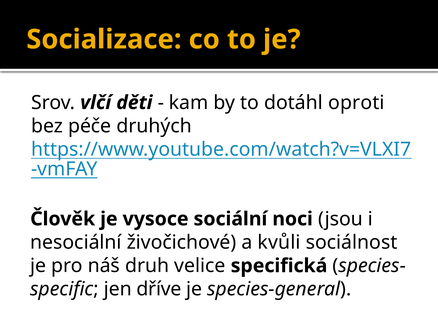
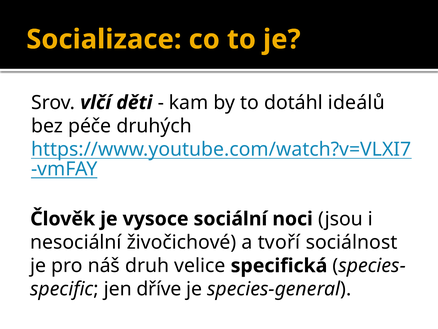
oproti: oproti -> ideálů
kvůli: kvůli -> tvoří
